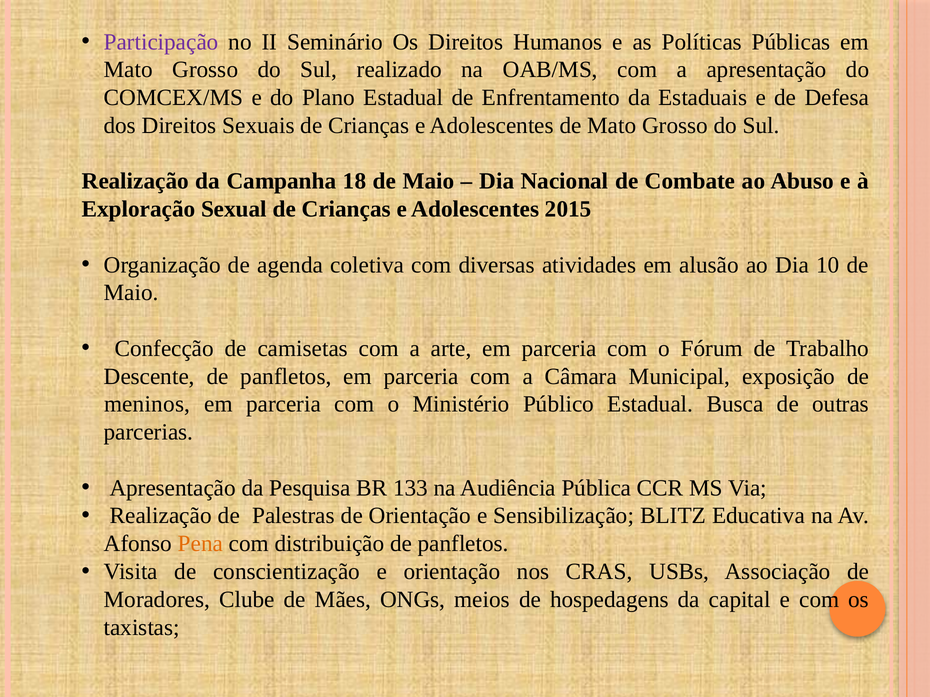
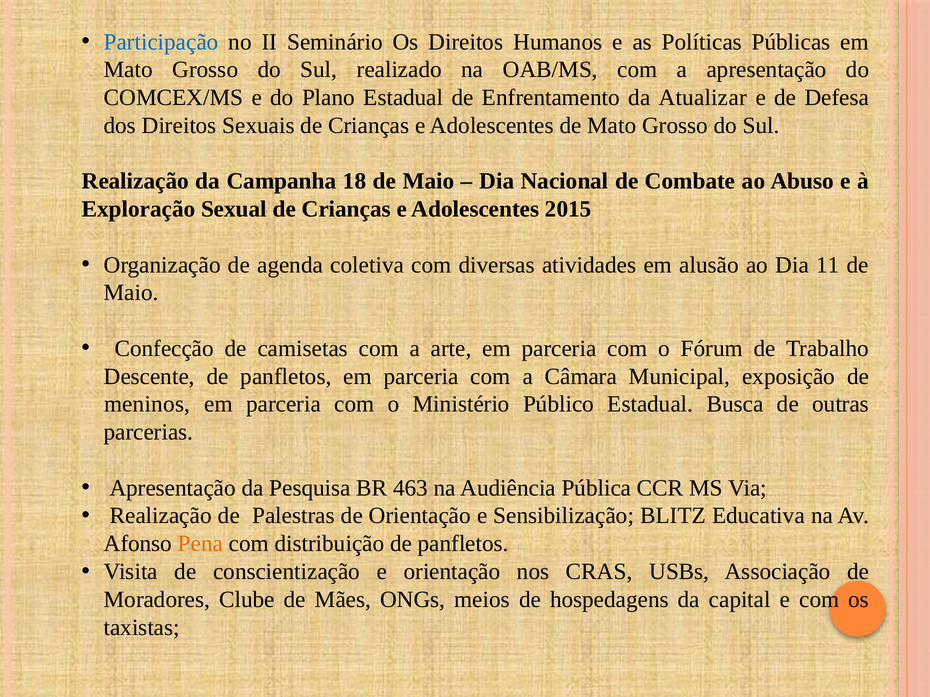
Participação colour: purple -> blue
Estaduais: Estaduais -> Atualizar
10: 10 -> 11
133: 133 -> 463
